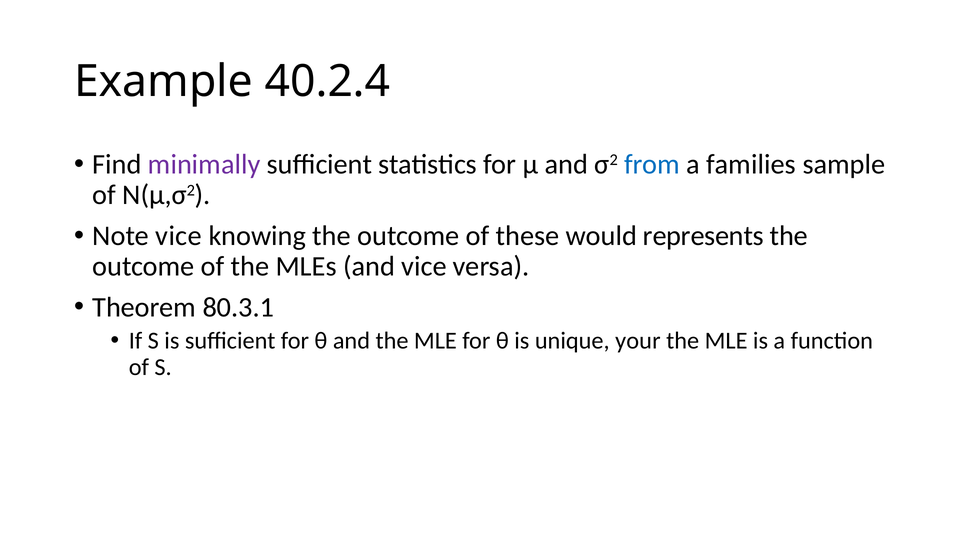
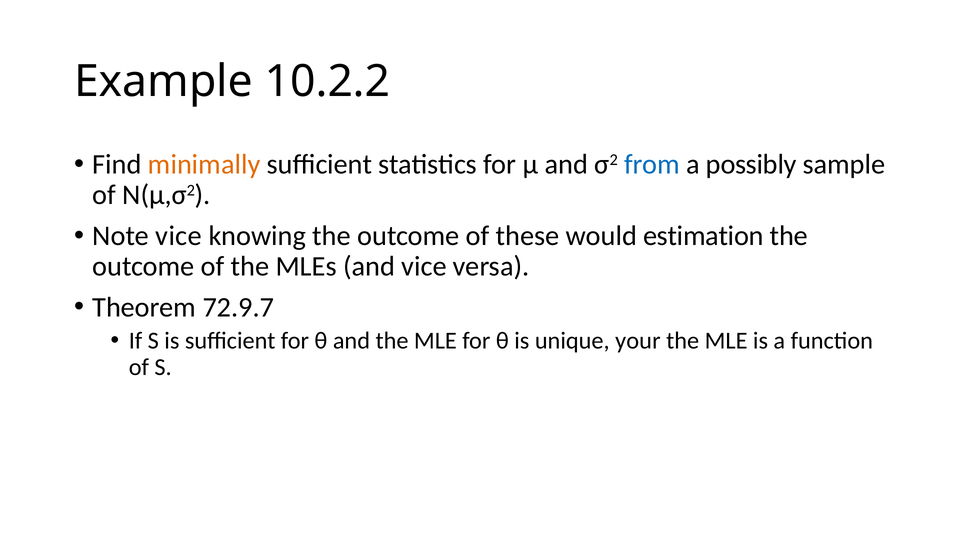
40.2.4: 40.2.4 -> 10.2.2
minimally colour: purple -> orange
families: families -> possibly
represents: represents -> estimation
80.3.1: 80.3.1 -> 72.9.7
